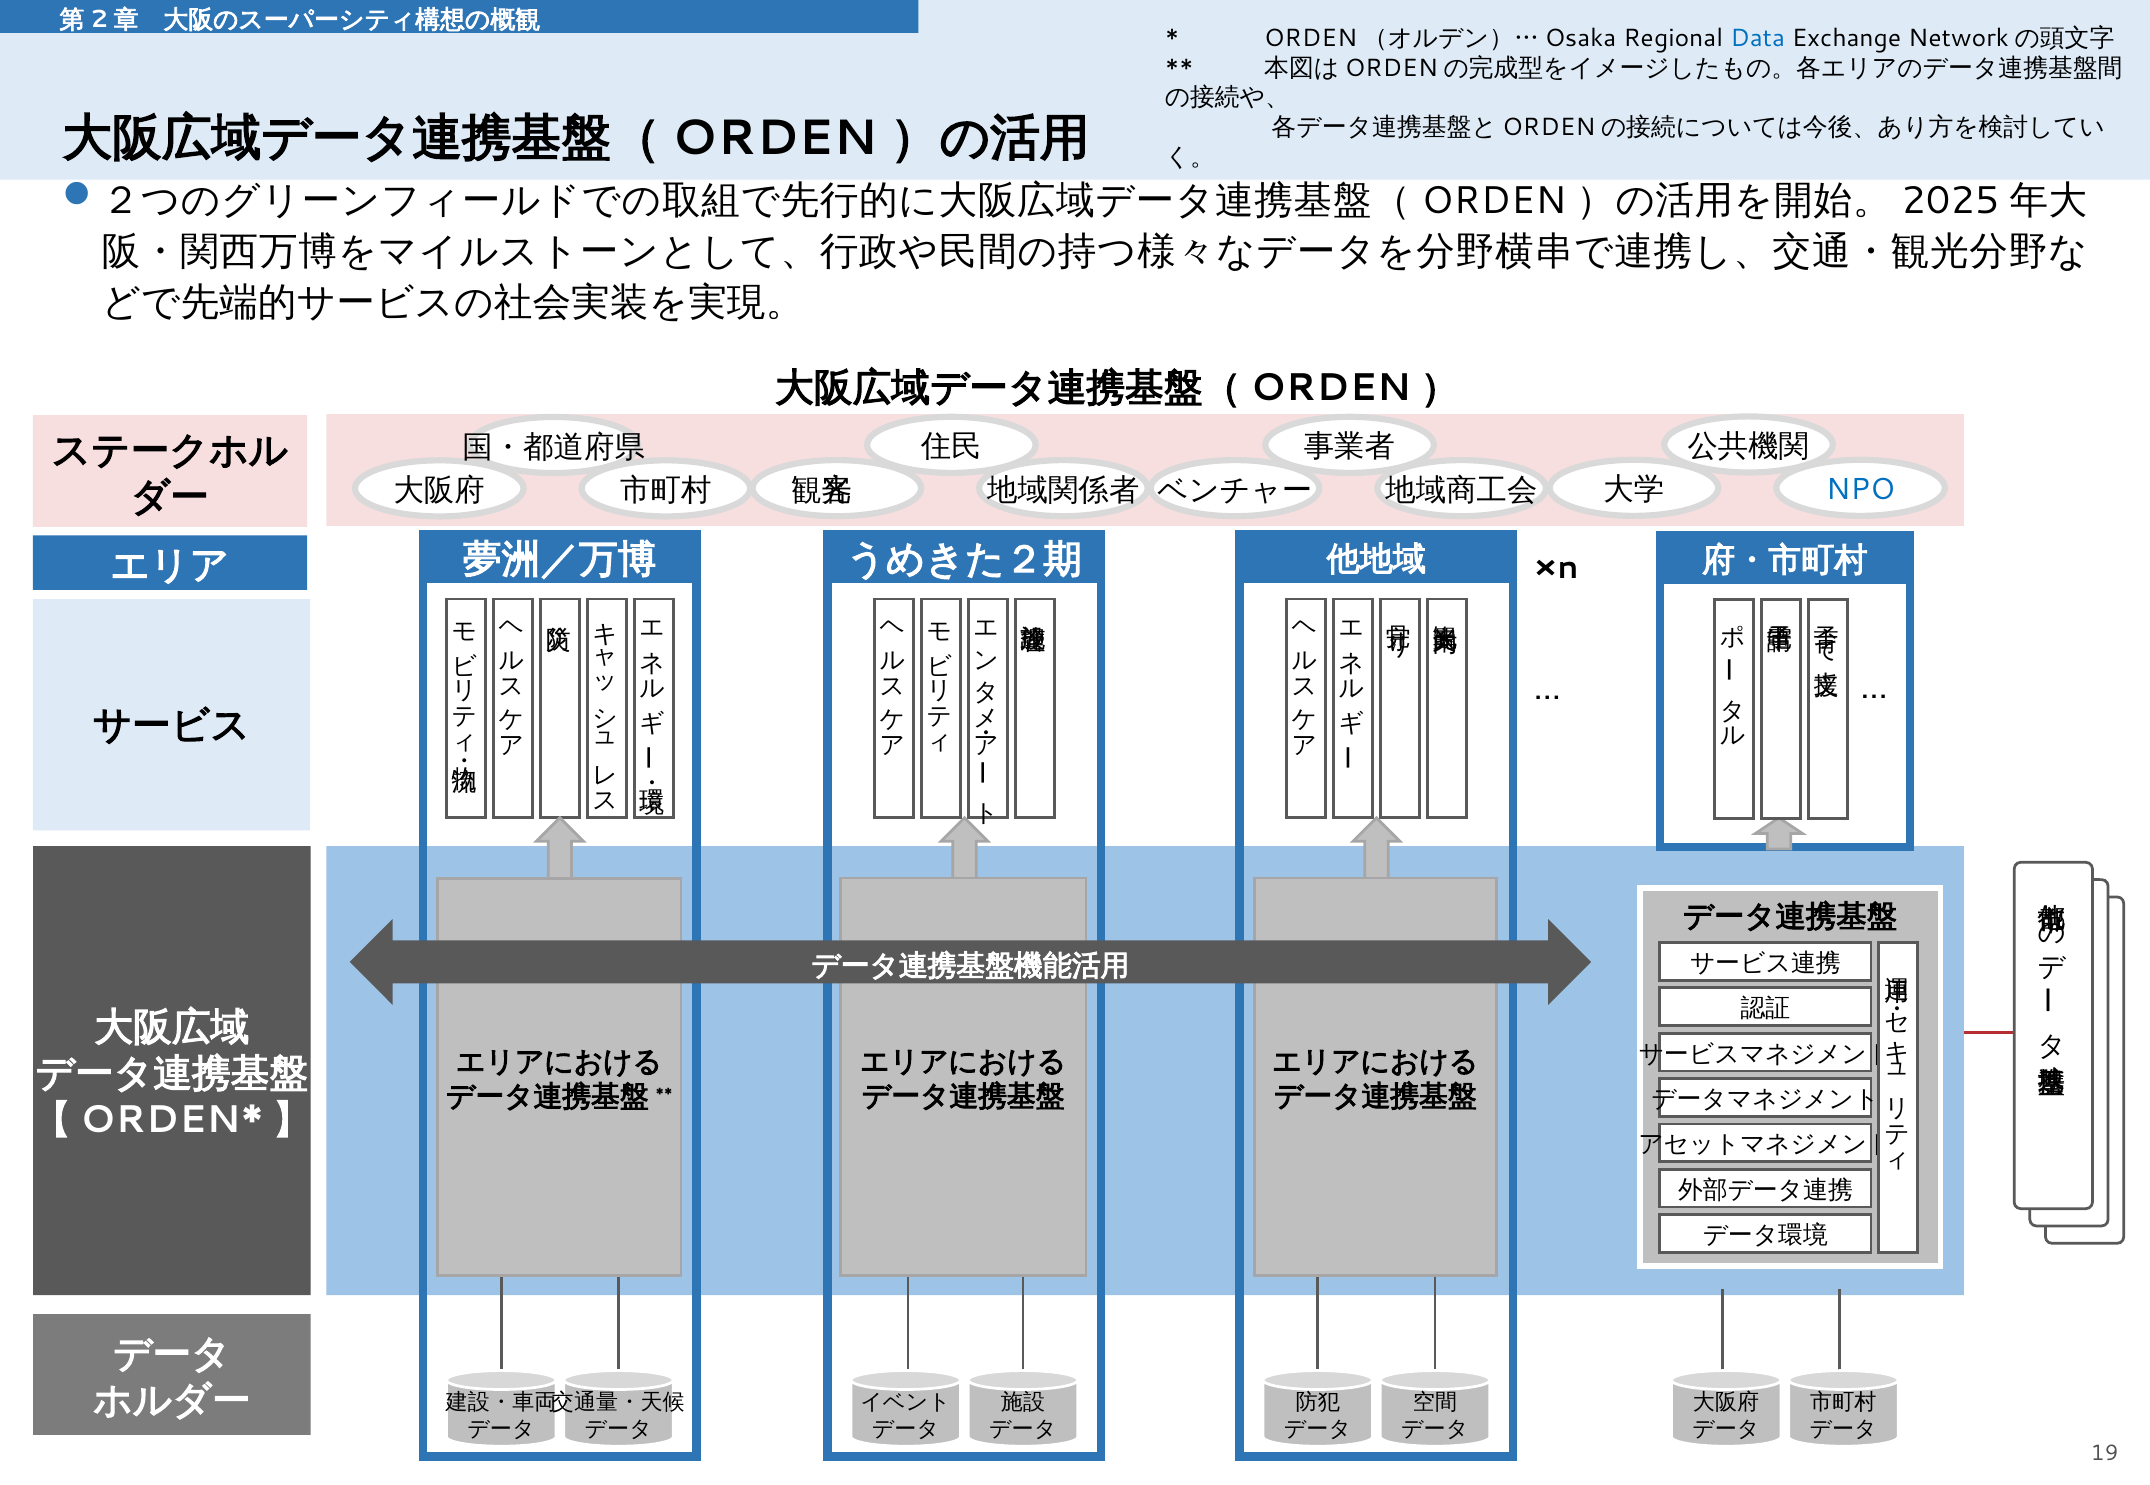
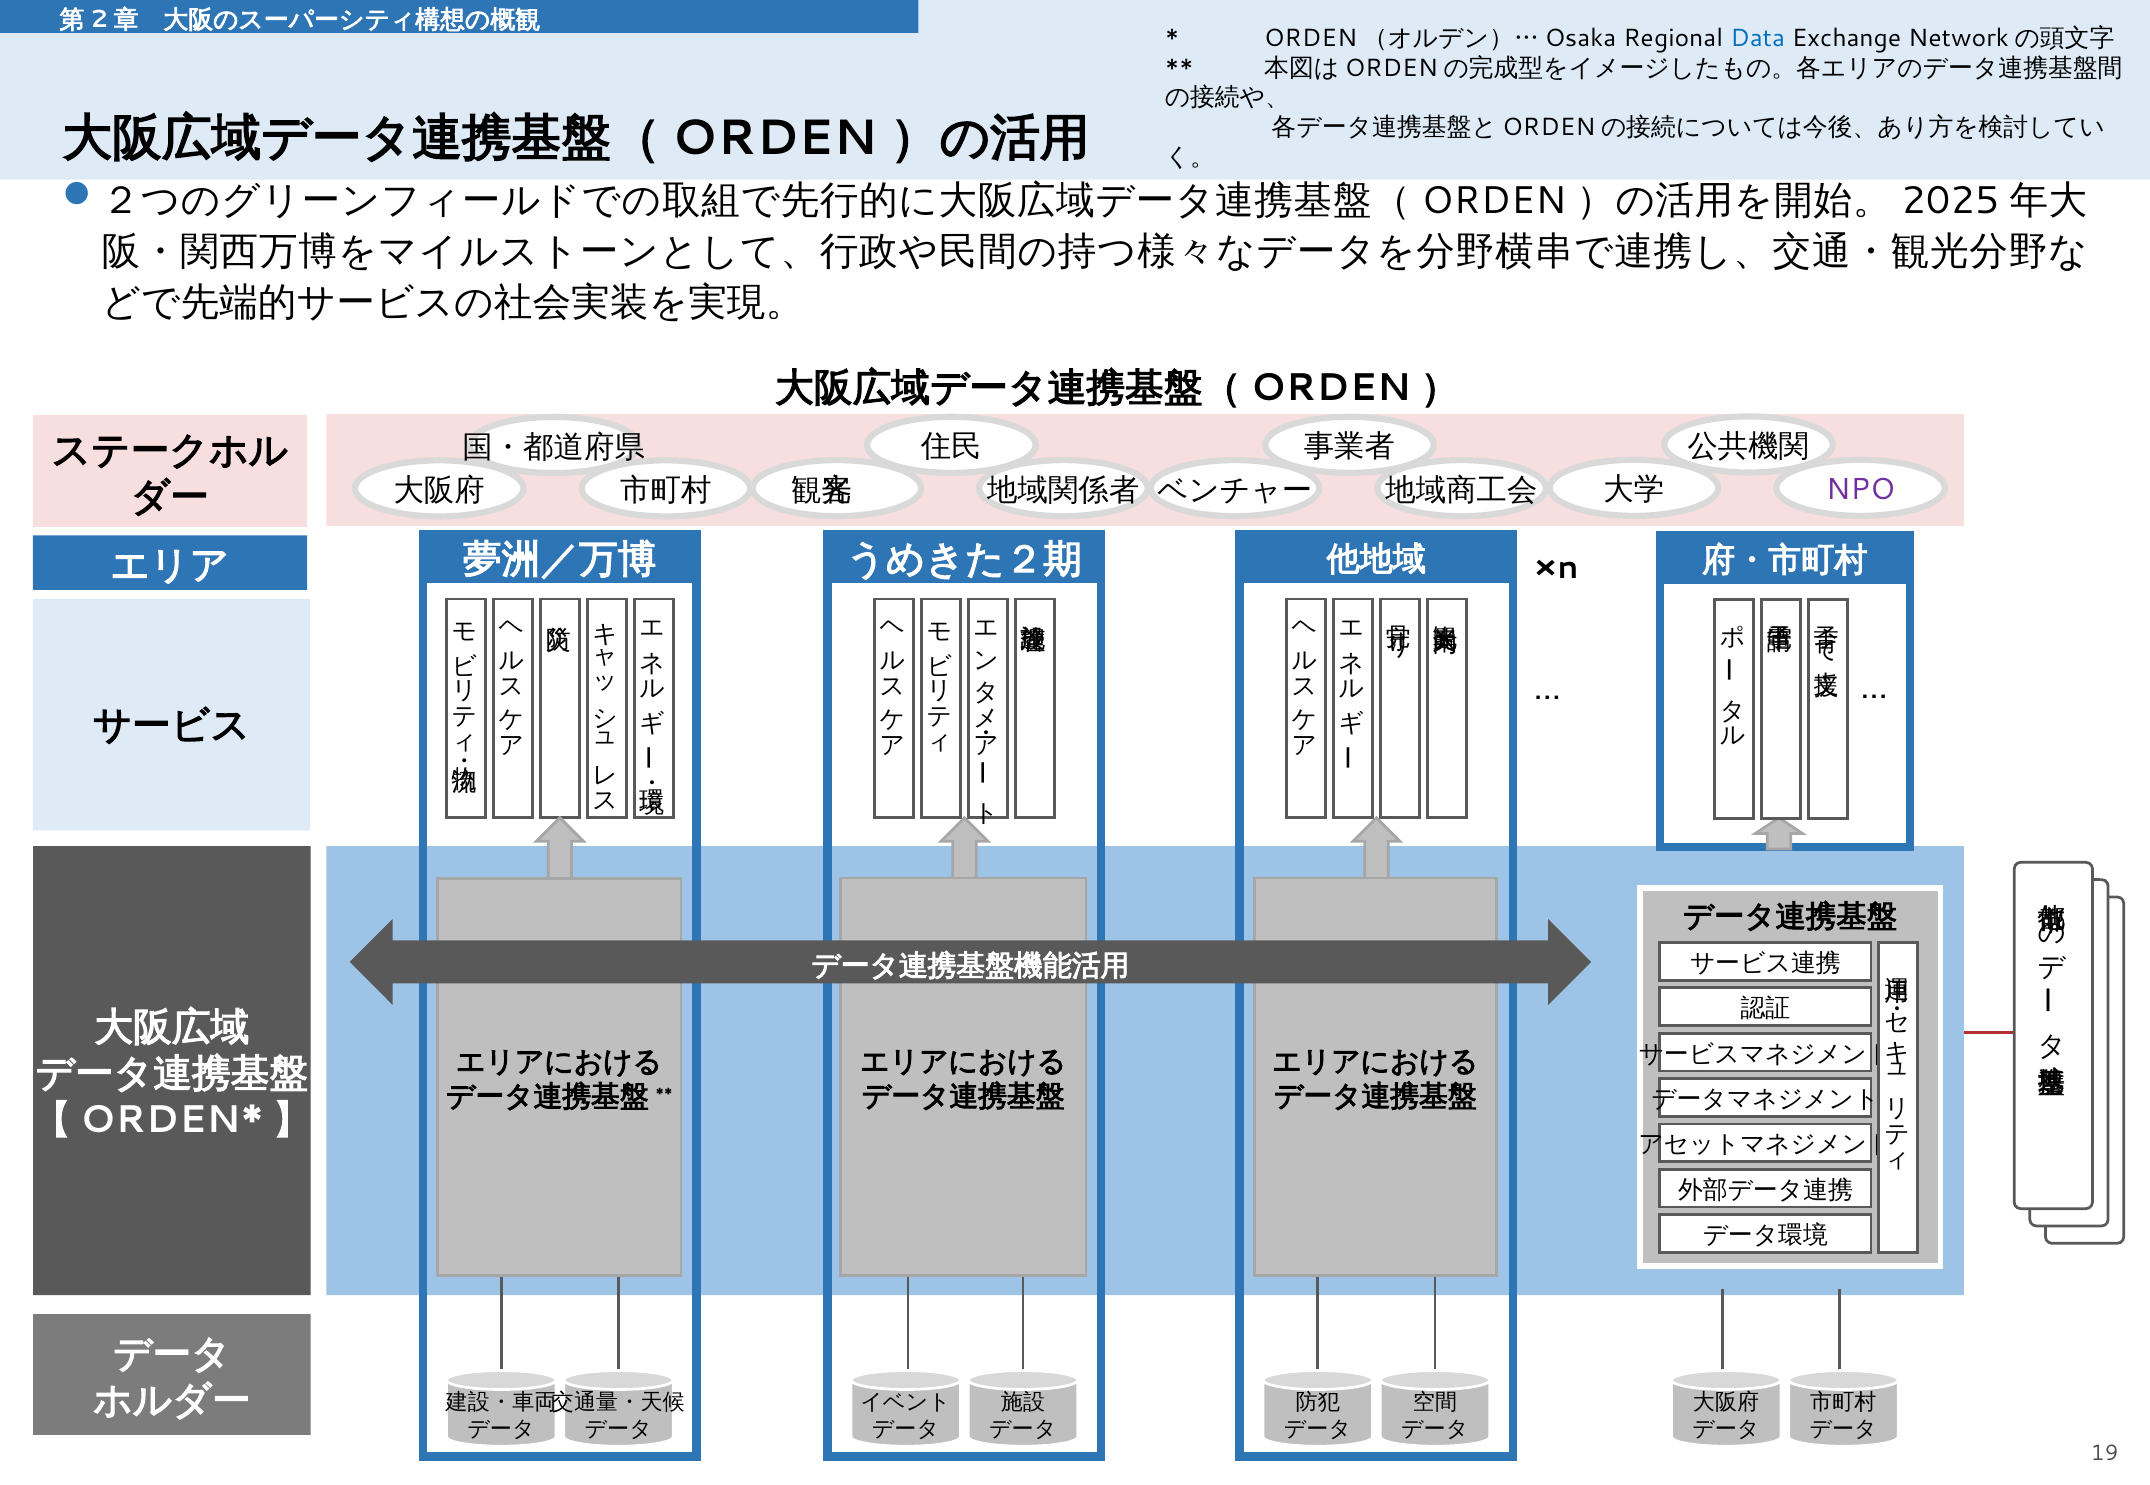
NPO colour: blue -> purple
